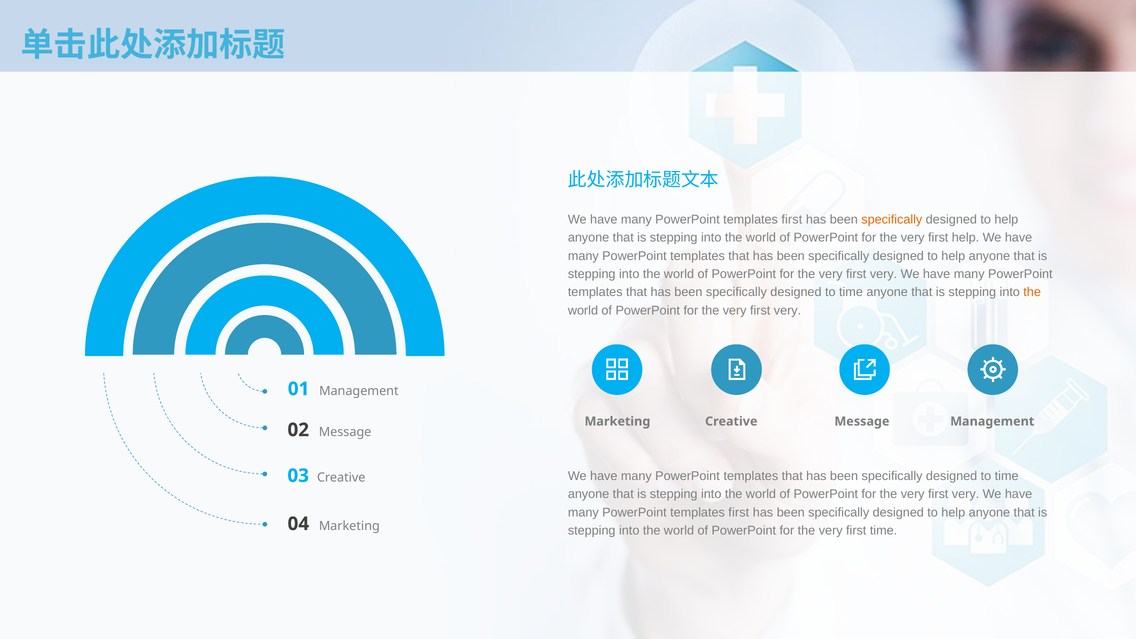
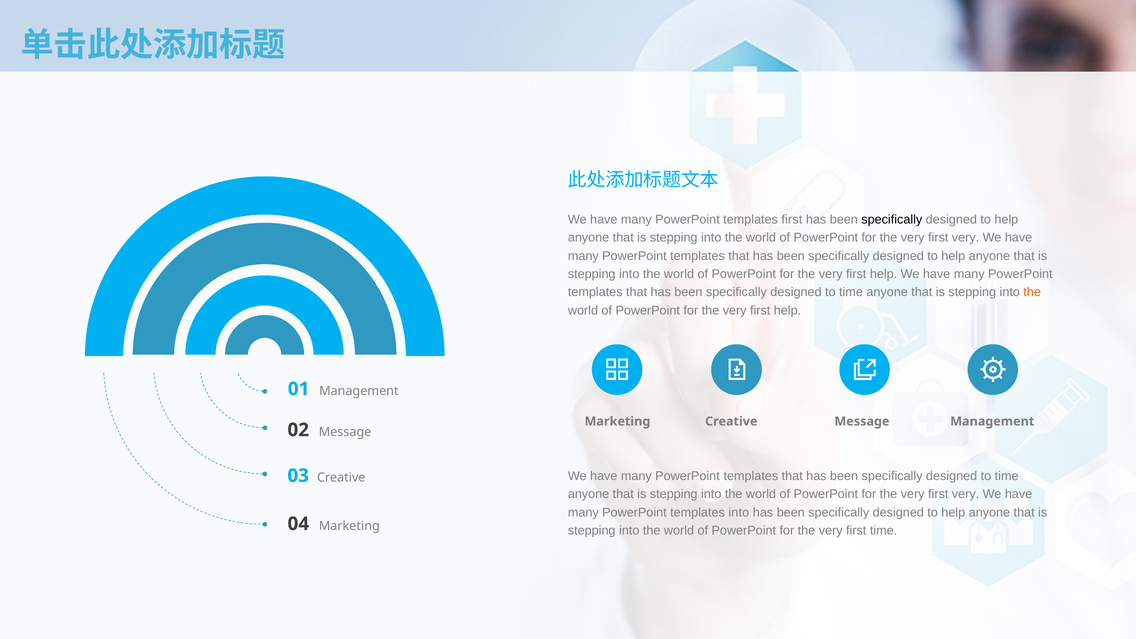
specifically at (892, 220) colour: orange -> black
help at (966, 238): help -> very
very at (884, 274): very -> help
very at (788, 310): very -> help
first at (739, 512): first -> into
